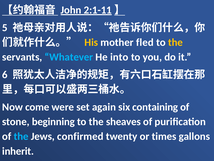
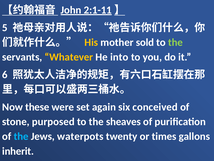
fled: fled -> sold
the at (175, 42) colour: yellow -> light green
Whatever colour: light blue -> yellow
come: come -> these
containing: containing -> conceived
beginning: beginning -> purposed
confirmed: confirmed -> waterpots
